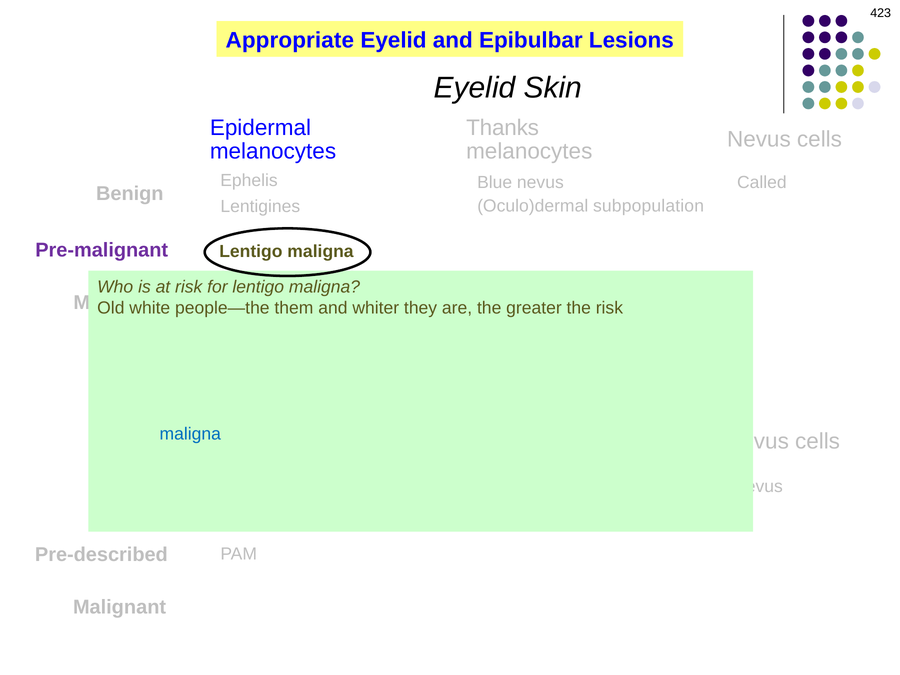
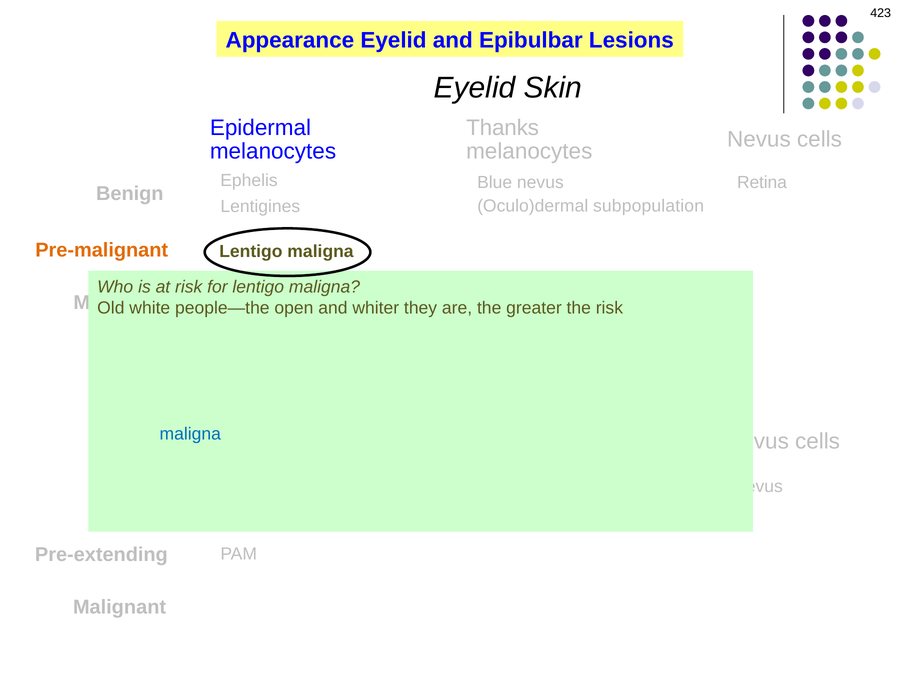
Appropriate: Appropriate -> Appearance
Called: Called -> Retina
Pre-malignant colour: purple -> orange
people—the them: them -> open
Pre-described: Pre-described -> Pre-extending
